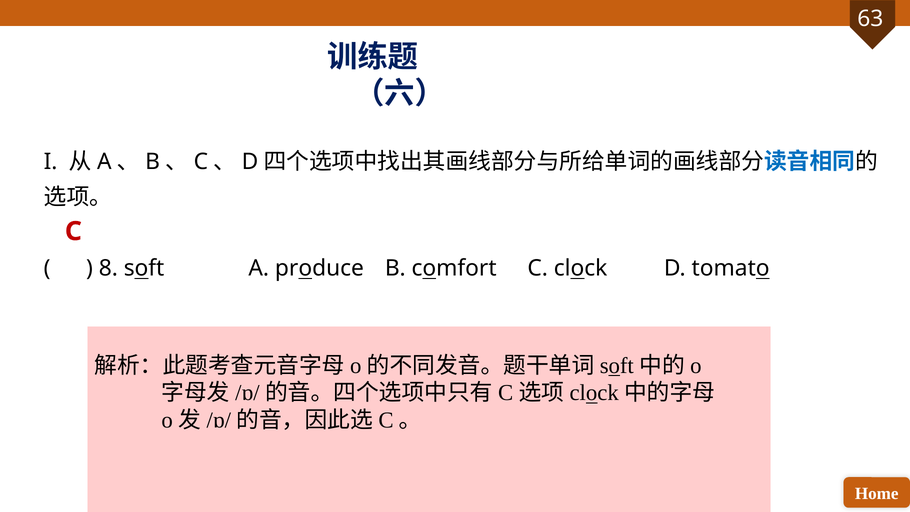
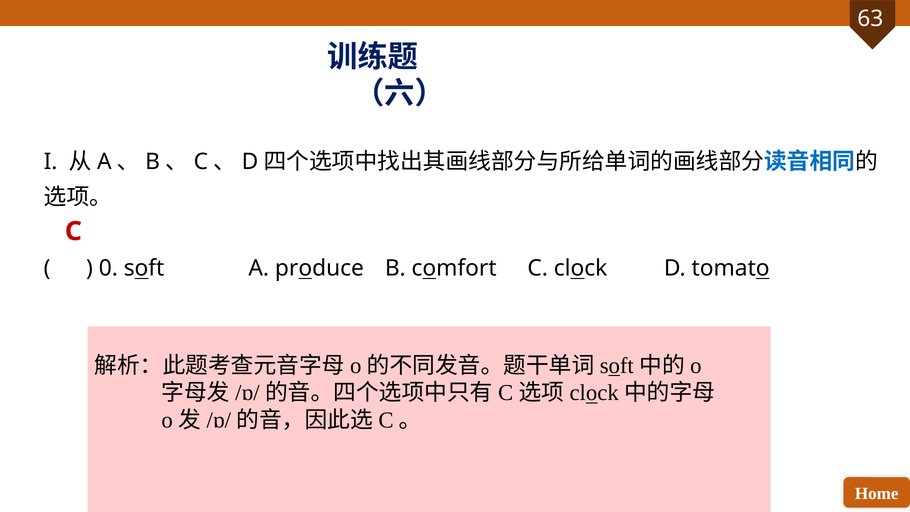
8: 8 -> 0
